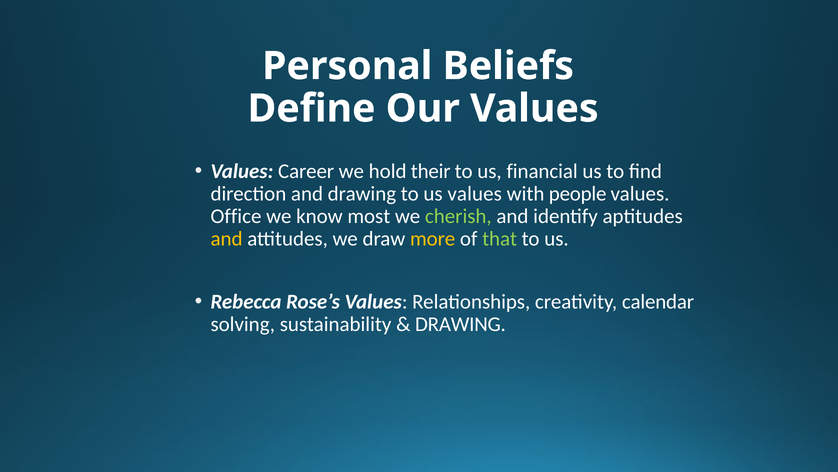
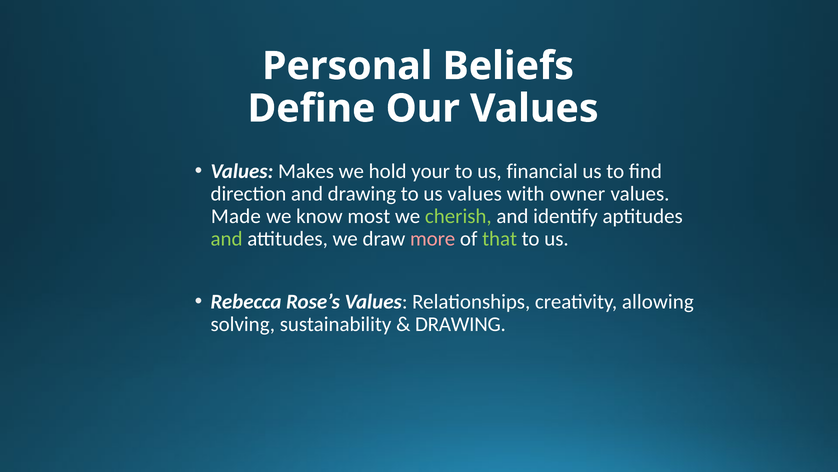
Career: Career -> Makes
their: their -> your
people: people -> owner
Office: Office -> Made
and at (227, 239) colour: yellow -> light green
more colour: yellow -> pink
calendar: calendar -> allowing
